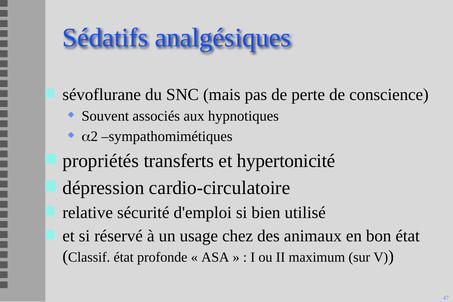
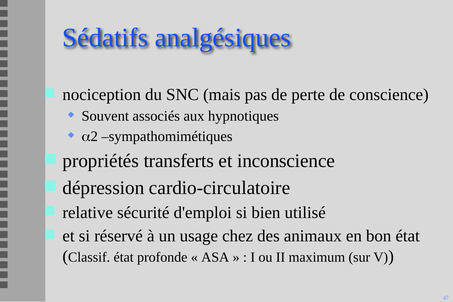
sévoflurane: sévoflurane -> nociception
hypertonicité: hypertonicité -> inconscience
